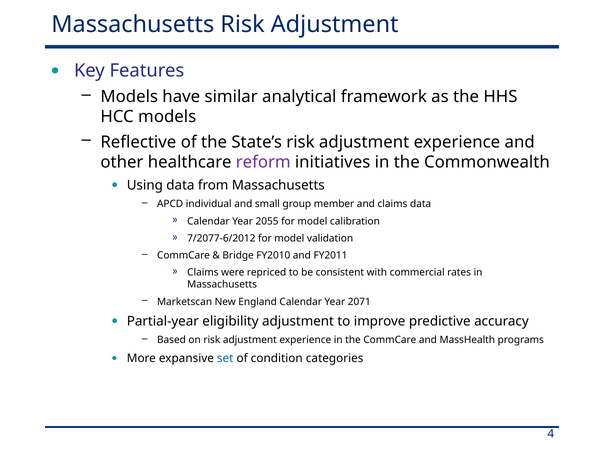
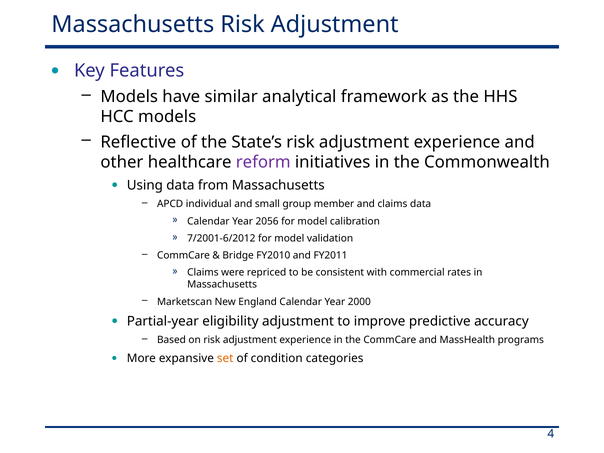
2055: 2055 -> 2056
7/2077-6/2012: 7/2077-6/2012 -> 7/2001-6/2012
2071: 2071 -> 2000
set colour: blue -> orange
